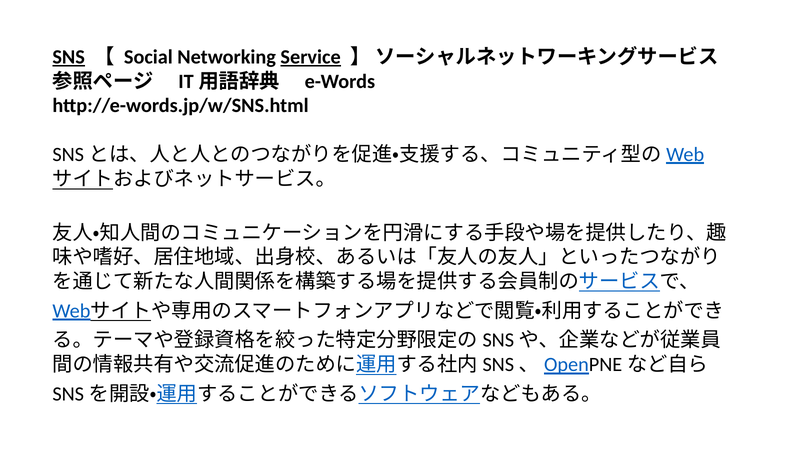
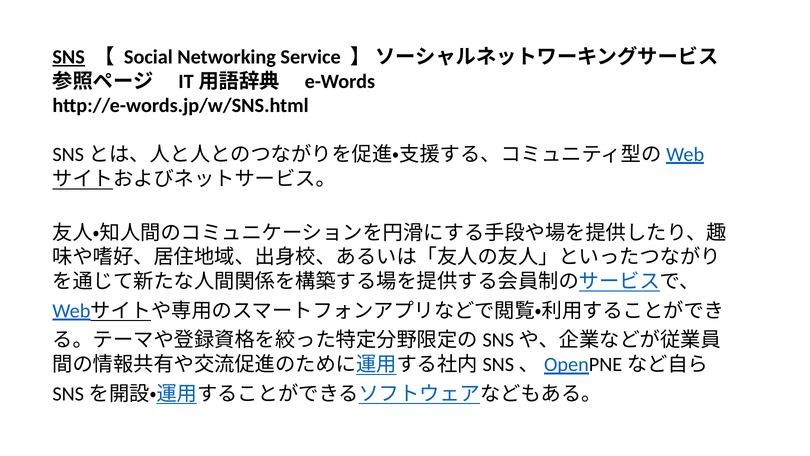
Service underline: present -> none
